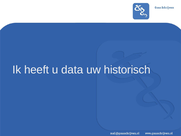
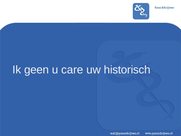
heeft: heeft -> geen
data: data -> care
